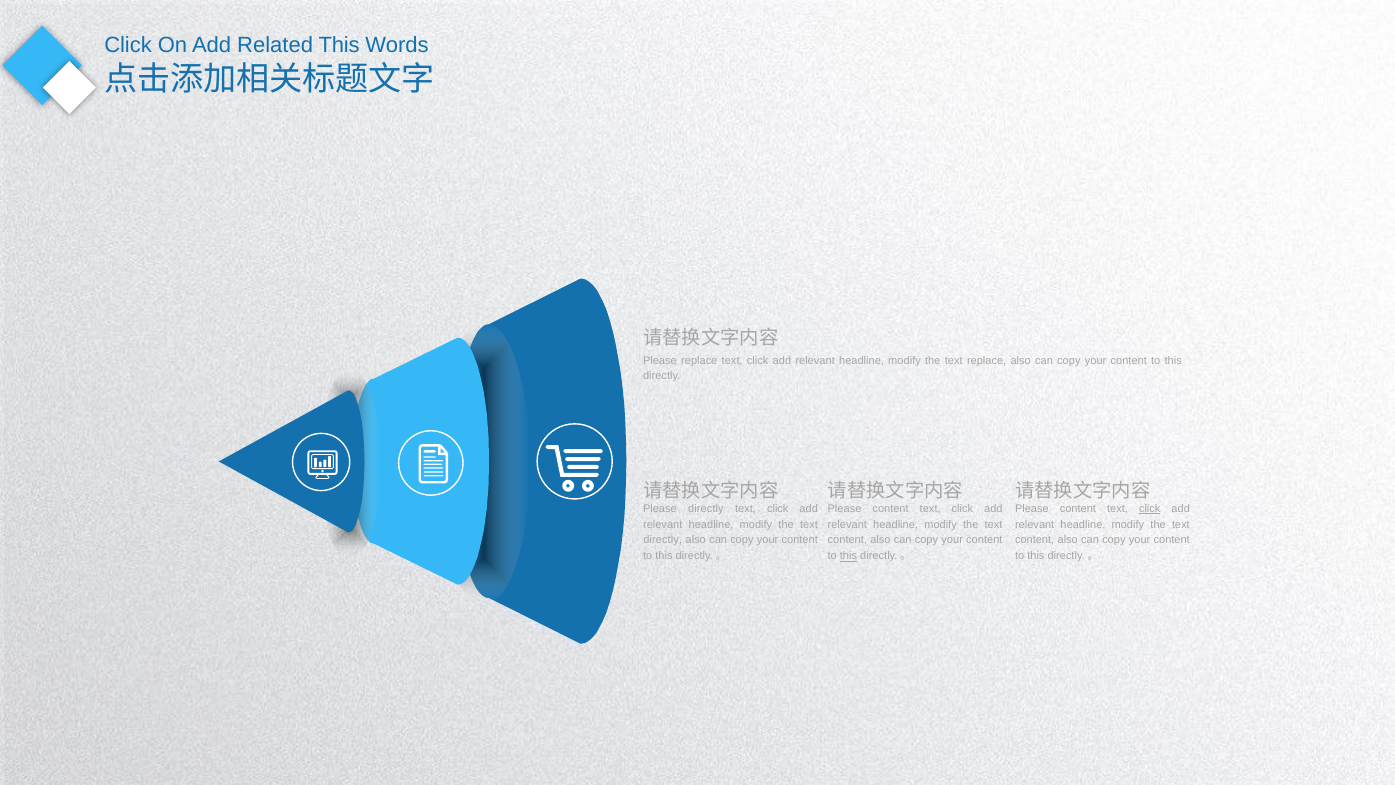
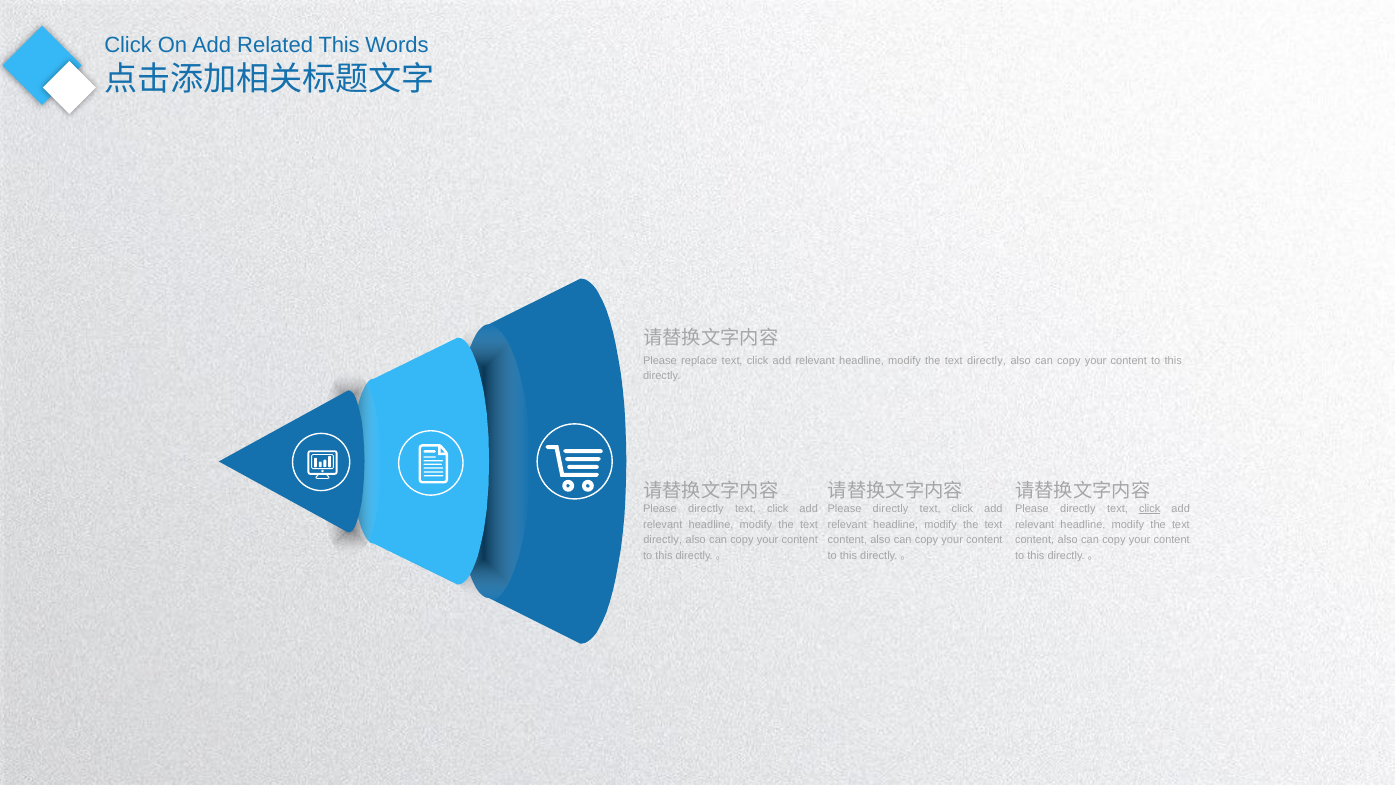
replace at (987, 360): replace -> directly
content at (891, 508): content -> directly
content at (1078, 508): content -> directly
this at (849, 556) underline: present -> none
